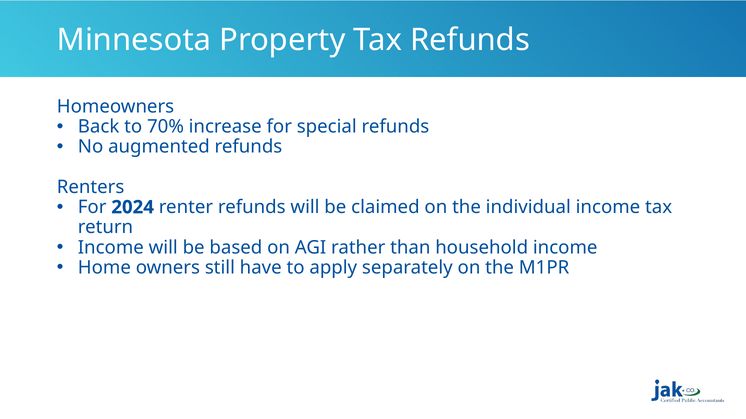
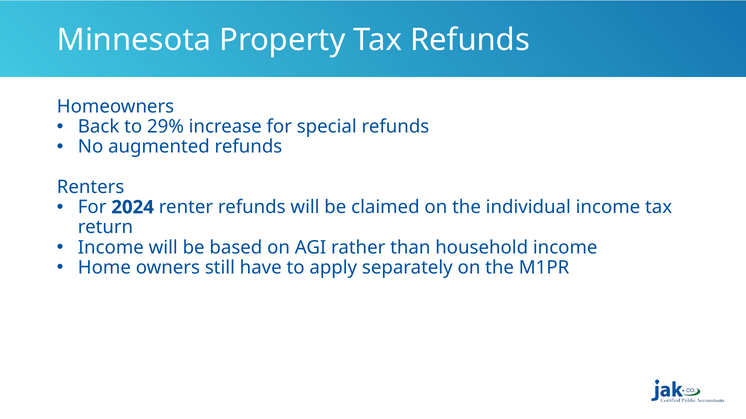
70%: 70% -> 29%
